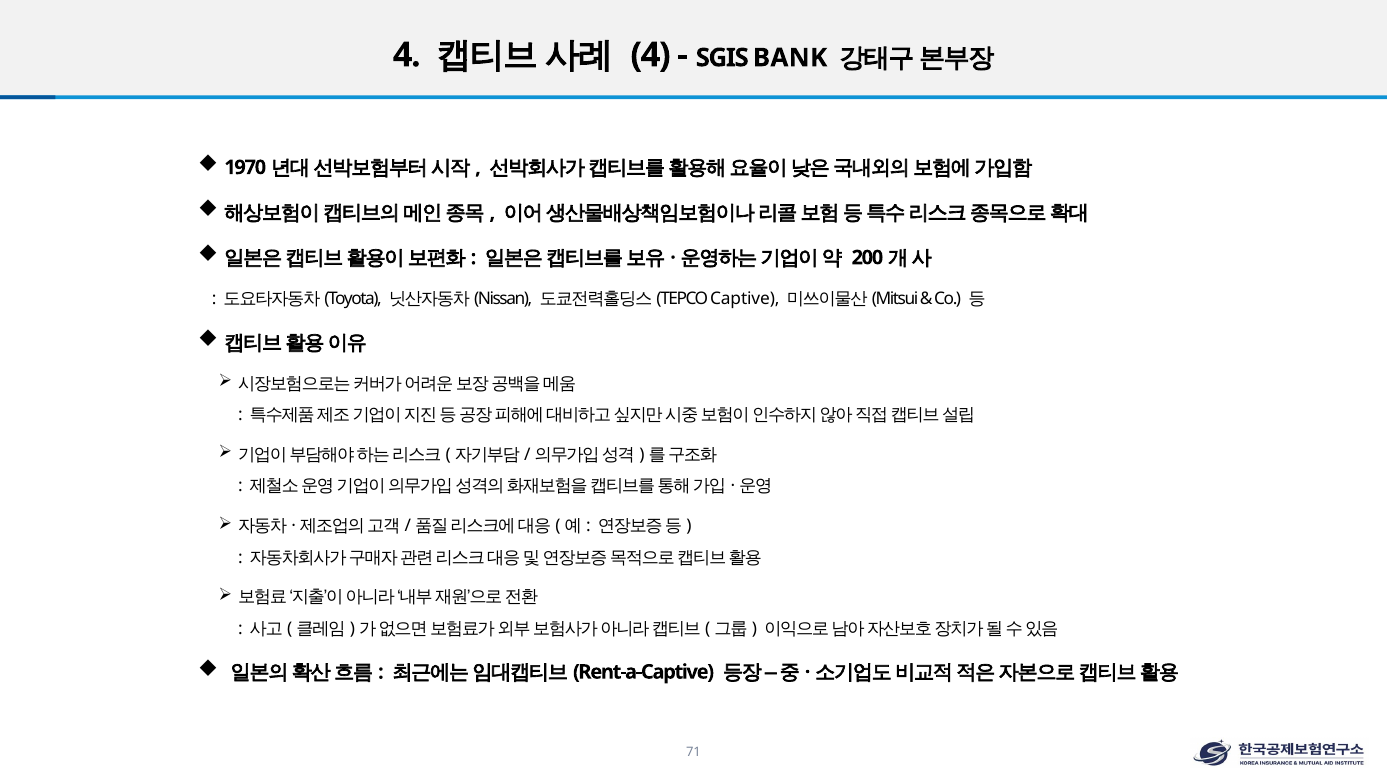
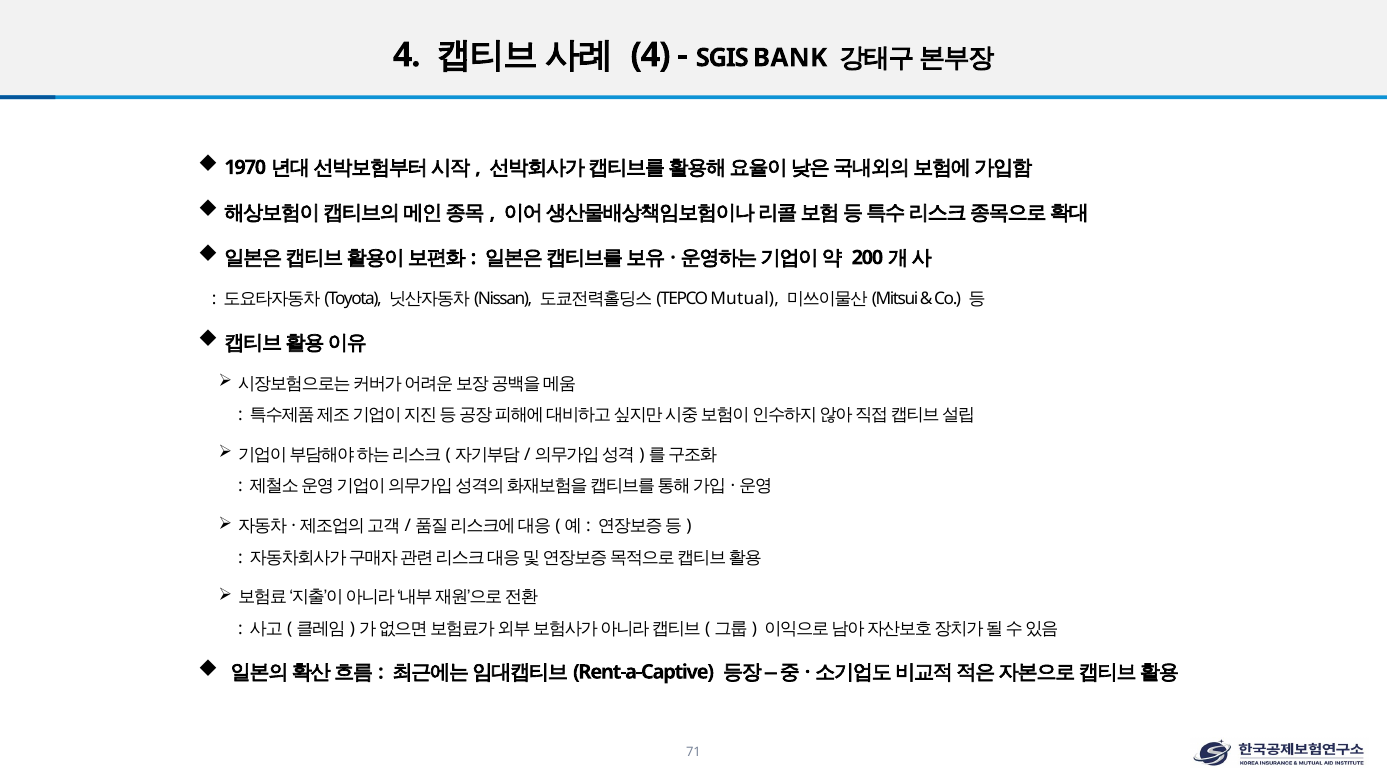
Captive: Captive -> Mutual
